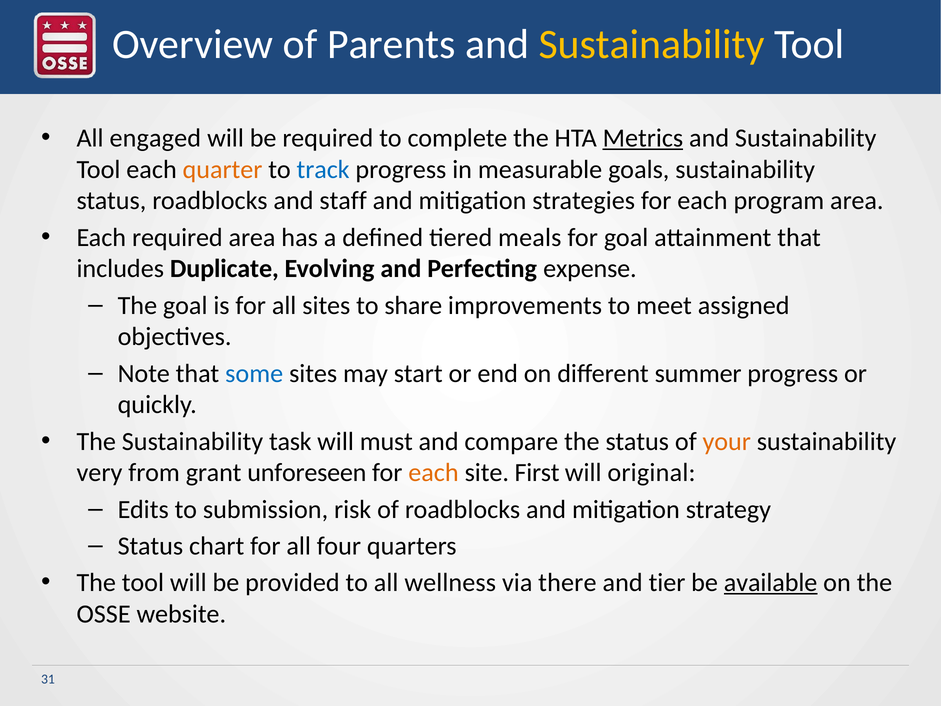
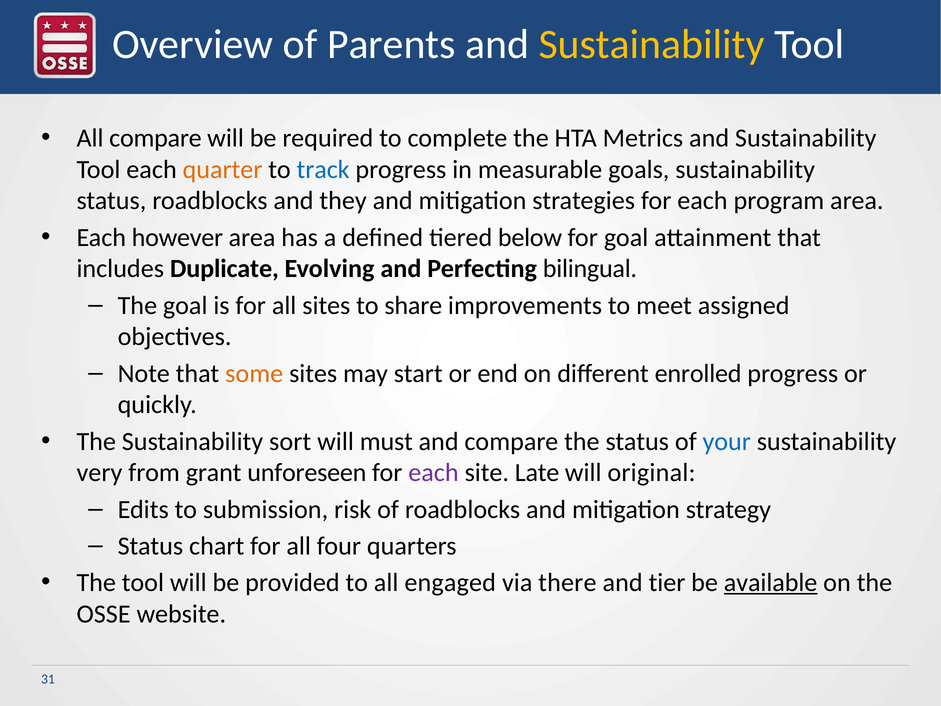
All engaged: engaged -> compare
Metrics underline: present -> none
staff: staff -> they
Each required: required -> however
meals: meals -> below
expense: expense -> bilingual
some colour: blue -> orange
summer: summer -> enrolled
task: task -> sort
your colour: orange -> blue
each at (433, 473) colour: orange -> purple
First: First -> Late
wellness: wellness -> engaged
